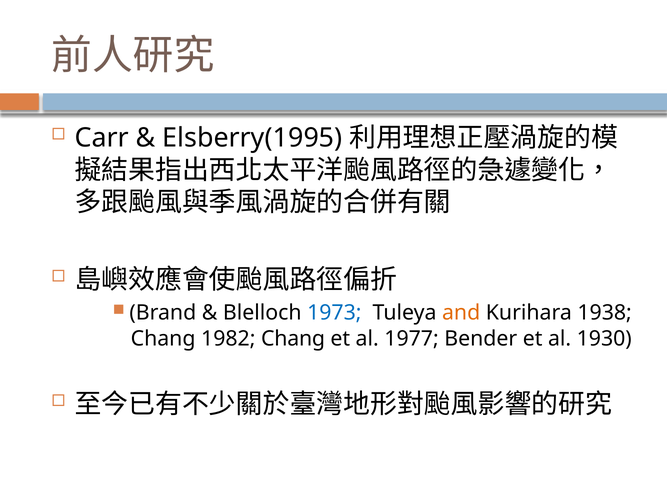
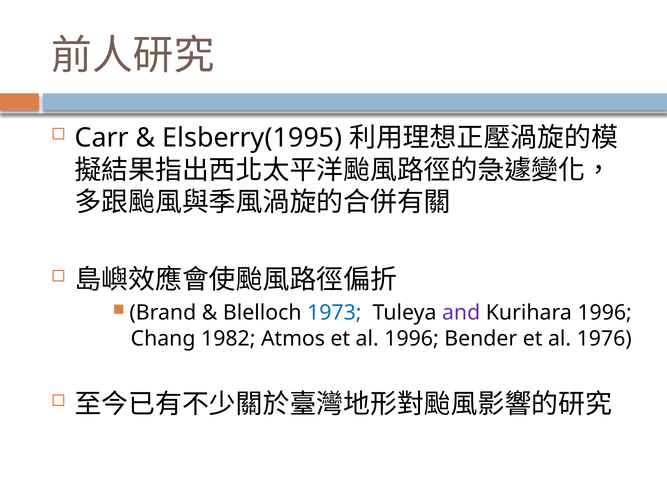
and colour: orange -> purple
Kurihara 1938: 1938 -> 1996
1982 Chang: Chang -> Atmos
al 1977: 1977 -> 1996
1930: 1930 -> 1976
